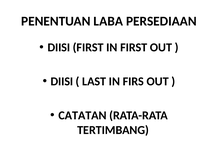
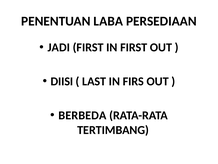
DIISI at (59, 47): DIISI -> JADI
CATATAN: CATATAN -> BERBEDA
